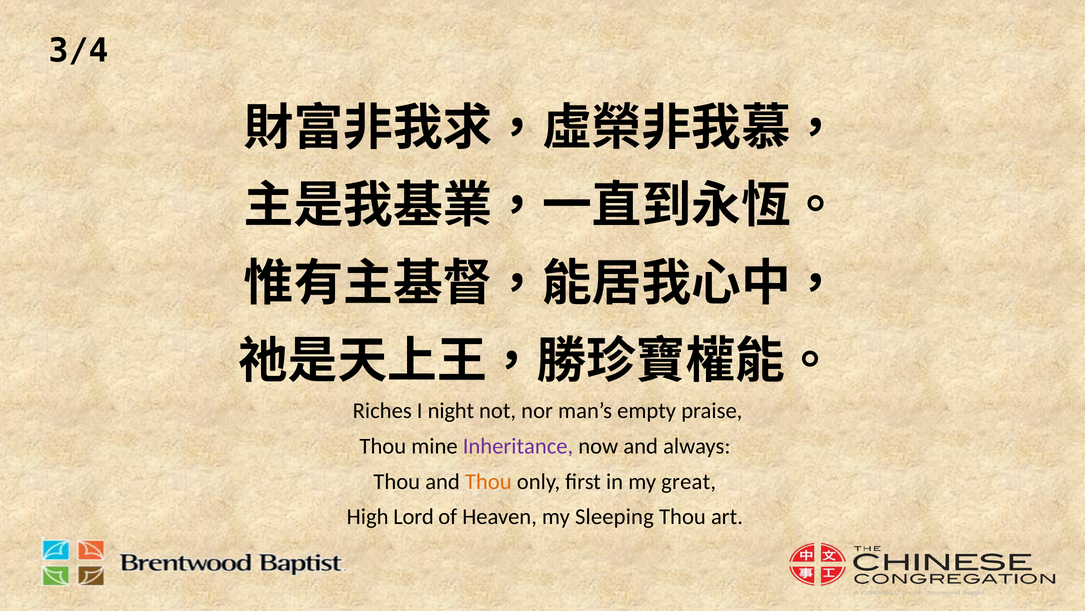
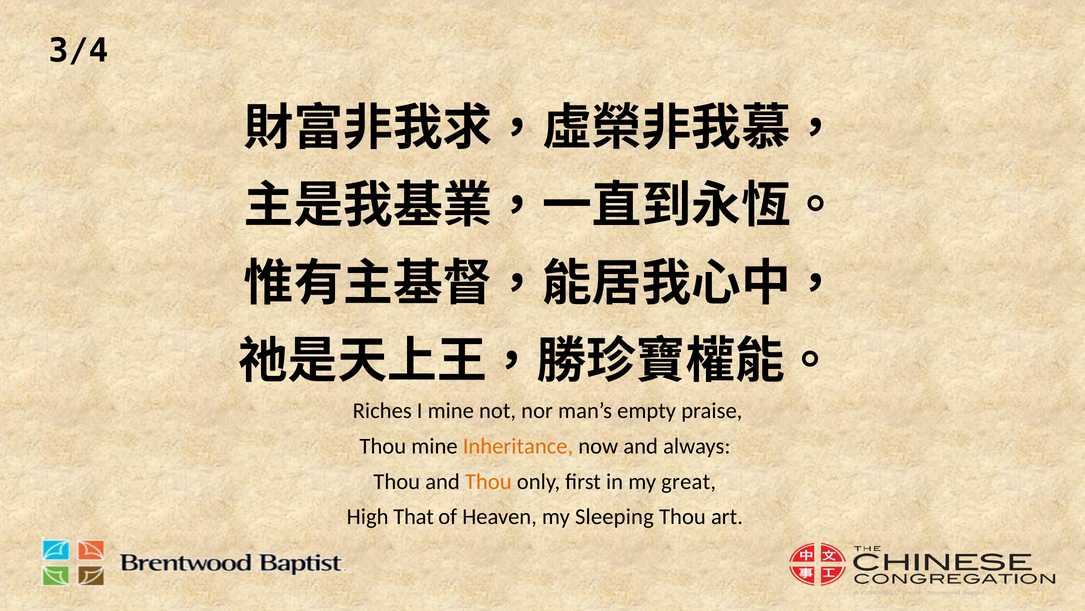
I night: night -> mine
Inheritance colour: purple -> orange
Lord: Lord -> That
